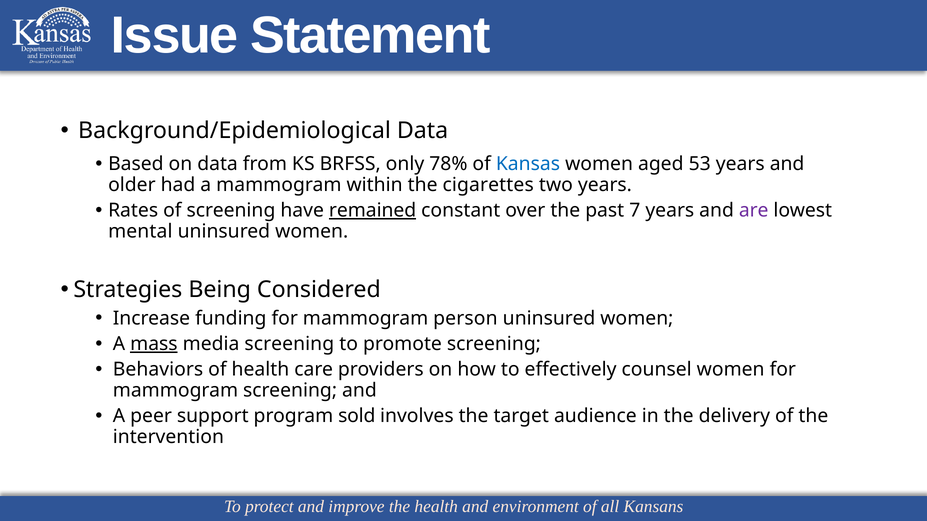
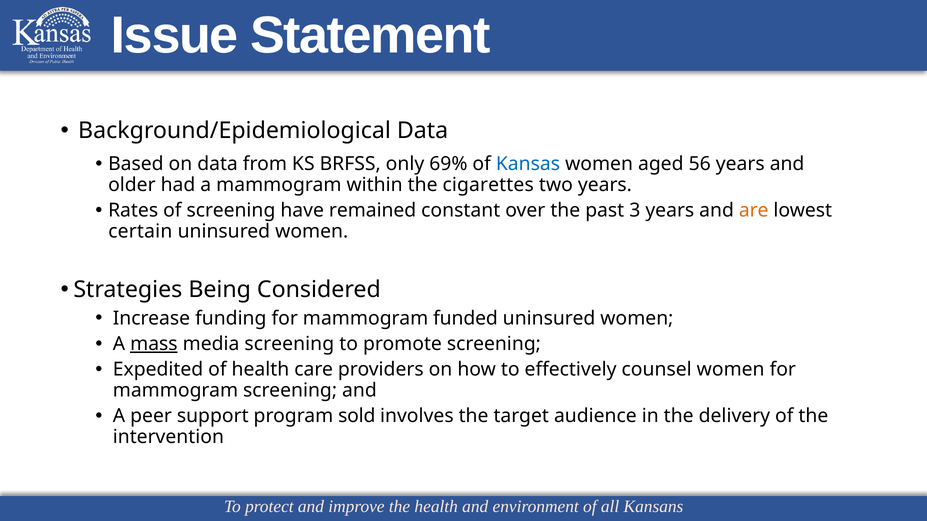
78%: 78% -> 69%
53: 53 -> 56
remained underline: present -> none
7: 7 -> 3
are colour: purple -> orange
mental: mental -> certain
person: person -> funded
Behaviors: Behaviors -> Expedited
